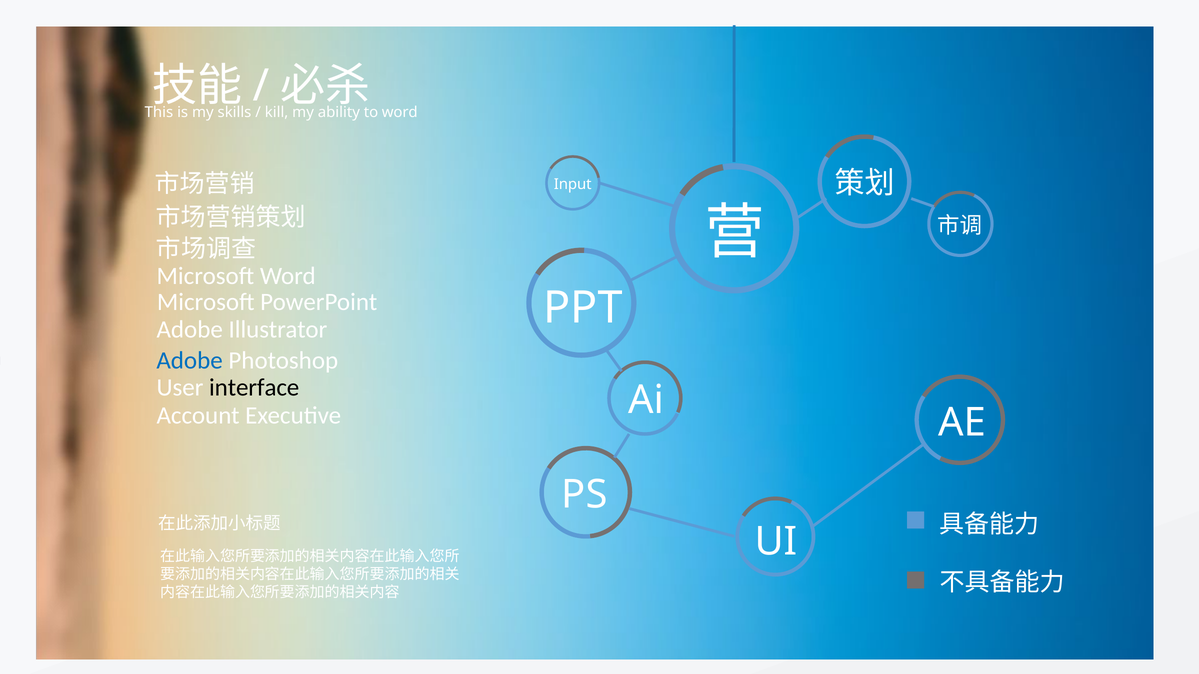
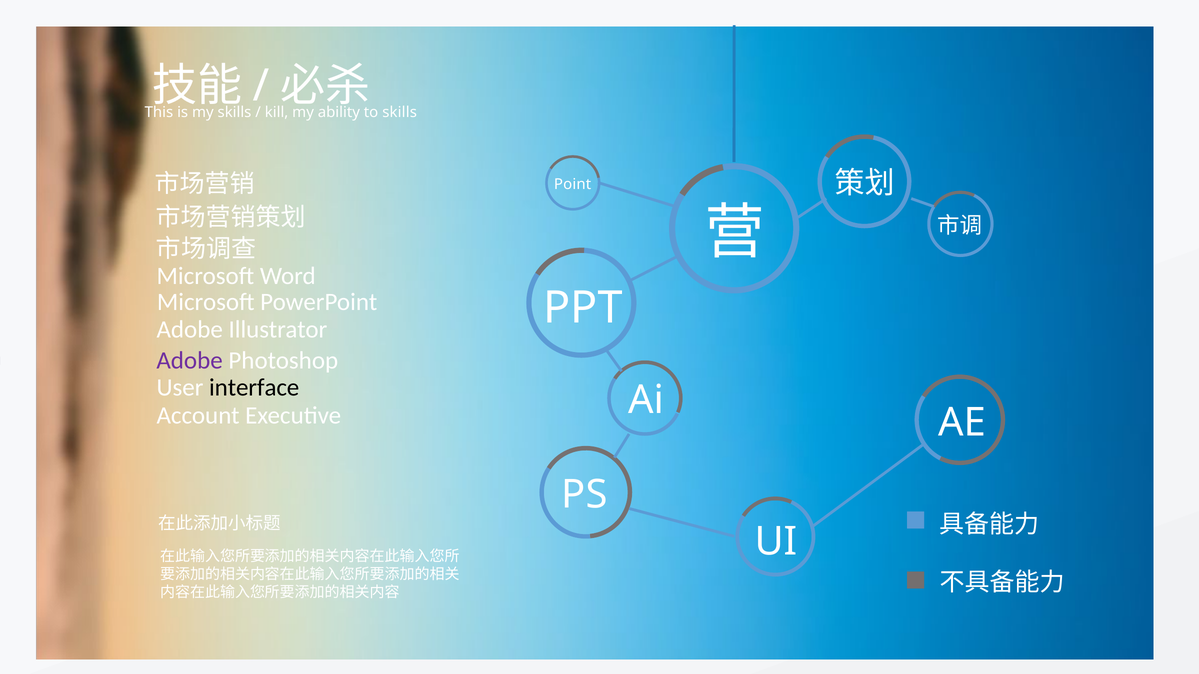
to word: word -> skills
Input: Input -> Point
Adobe at (190, 361) colour: blue -> purple
